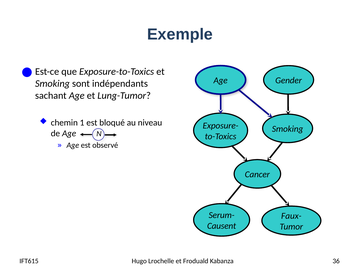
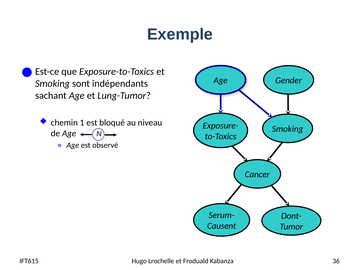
Faux-: Faux- -> Dont-
